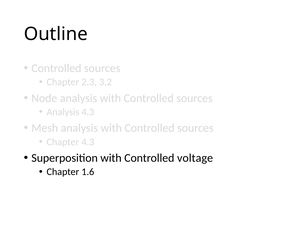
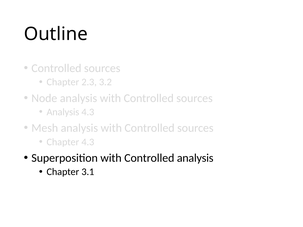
Controlled voltage: voltage -> analysis
1.6: 1.6 -> 3.1
